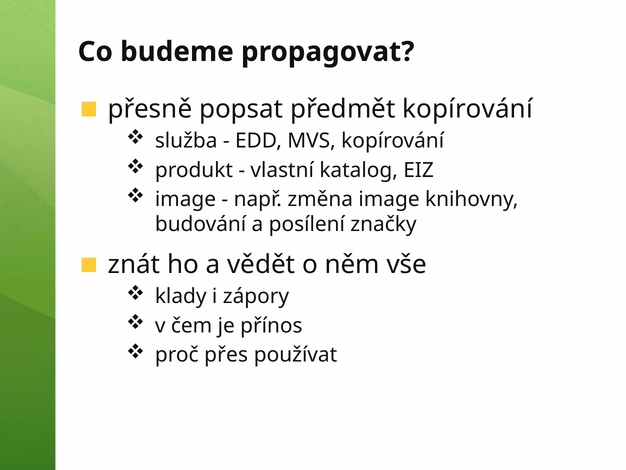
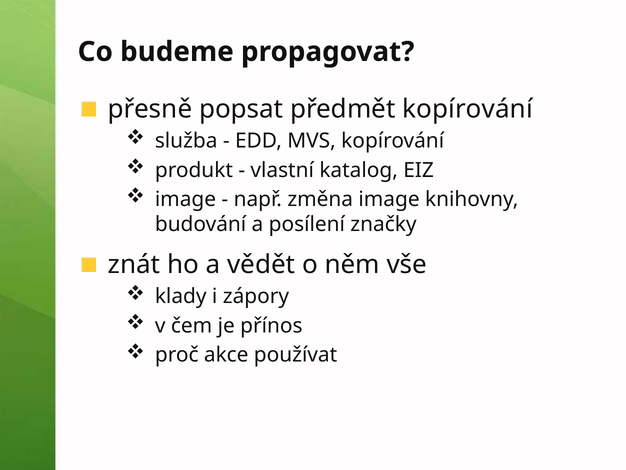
přes: přes -> akce
